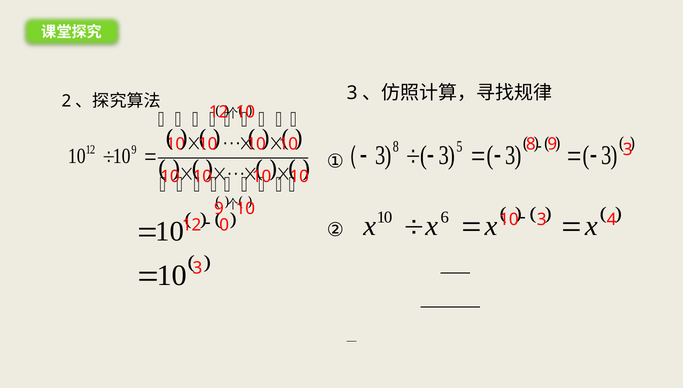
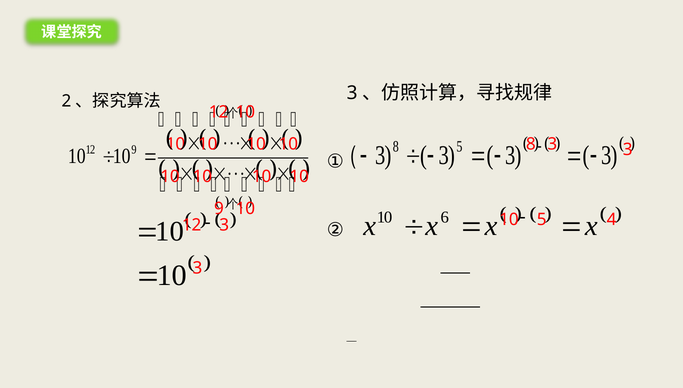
8 9: 9 -> 3
3 at (542, 219): 3 -> 5
0 at (224, 225): 0 -> 3
